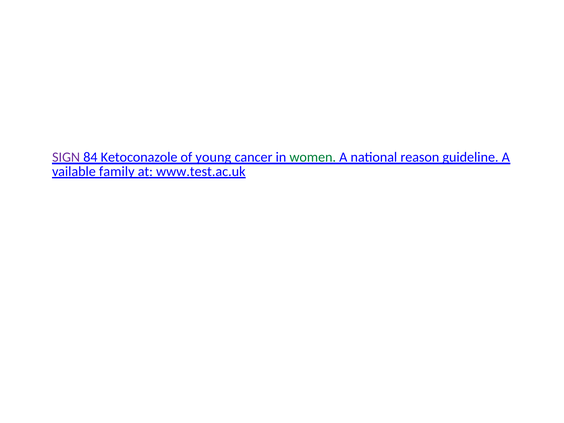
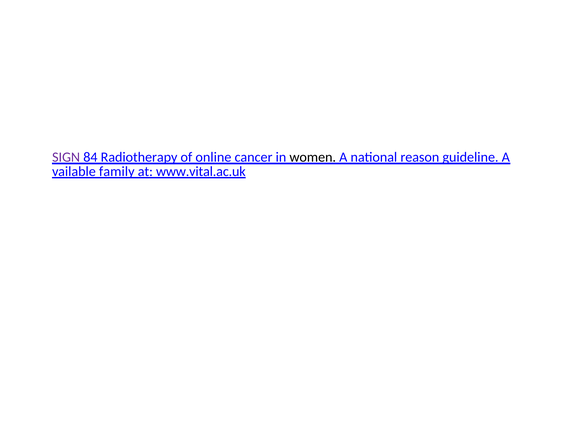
Ketoconazole: Ketoconazole -> Radiotherapy
young: young -> online
women colour: green -> black
www.test.ac.uk: www.test.ac.uk -> www.vital.ac.uk
